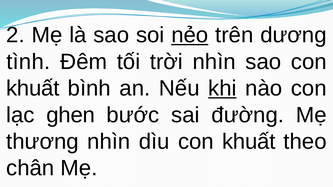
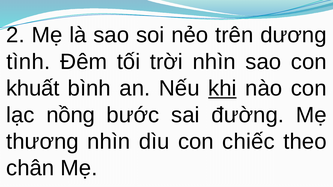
nẻo underline: present -> none
ghen: ghen -> nồng
dìu con khuất: khuất -> chiếc
